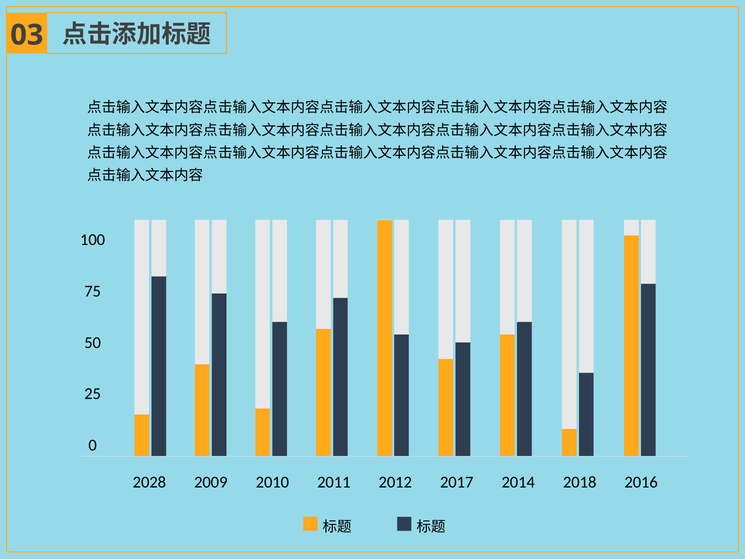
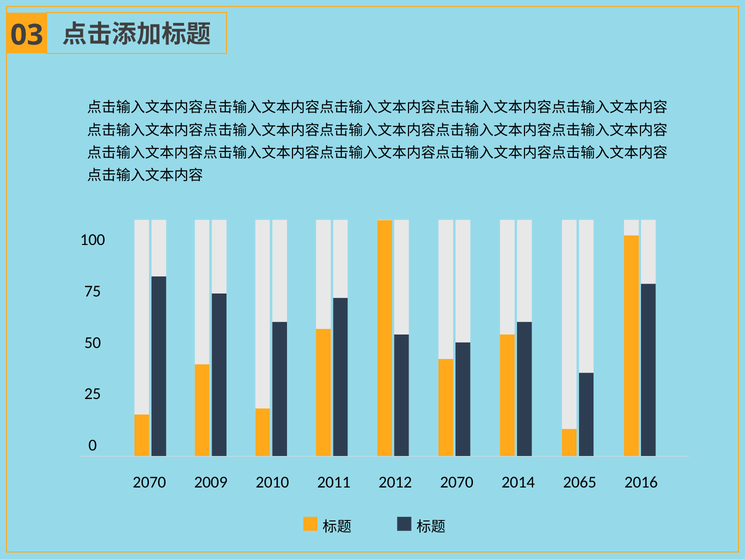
2028 at (149, 482): 2028 -> 2070
2012 2017: 2017 -> 2070
2018: 2018 -> 2065
